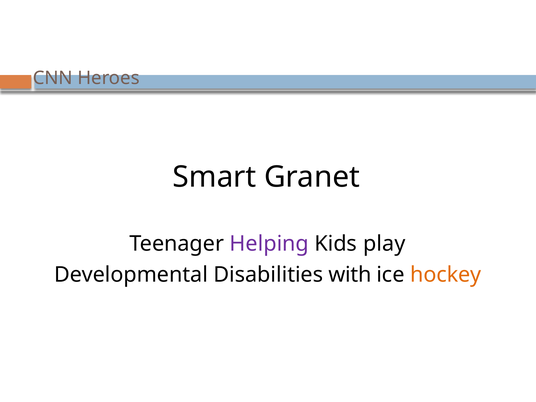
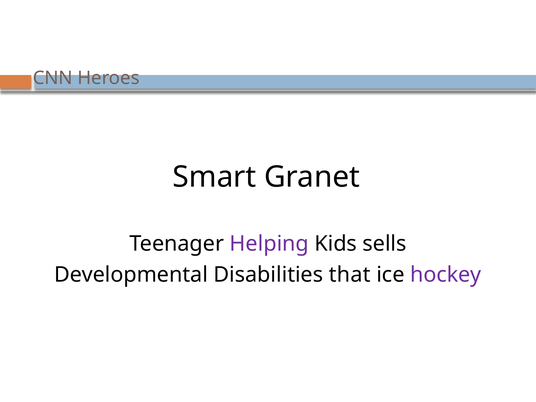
play: play -> sells
with: with -> that
hockey colour: orange -> purple
